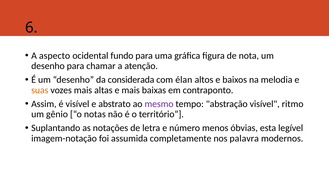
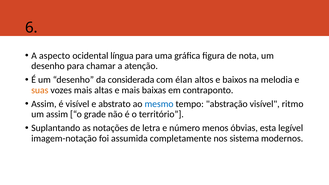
fundo: fundo -> língua
mesmo colour: purple -> blue
um gênio: gênio -> assim
notas: notas -> grade
palavra: palavra -> sistema
